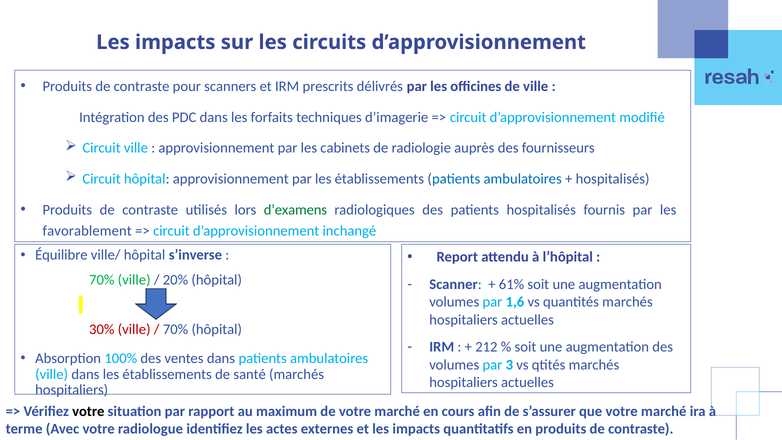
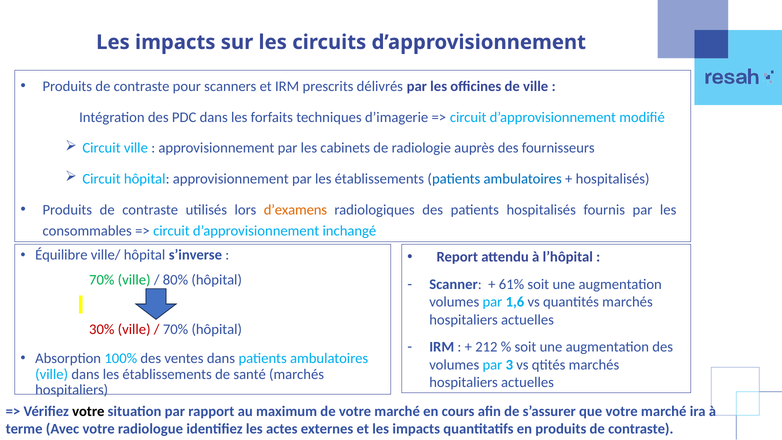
d’examens colour: green -> orange
favorablement: favorablement -> consommables
20%: 20% -> 80%
